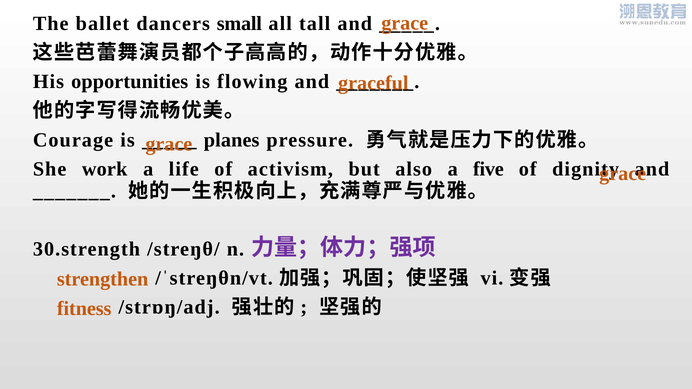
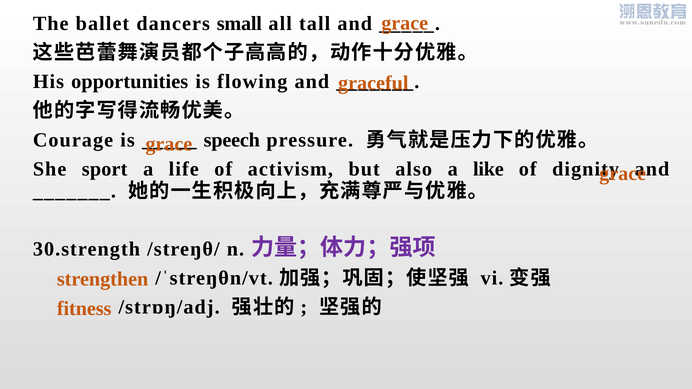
planes: planes -> speech
work: work -> sport
five: five -> like
